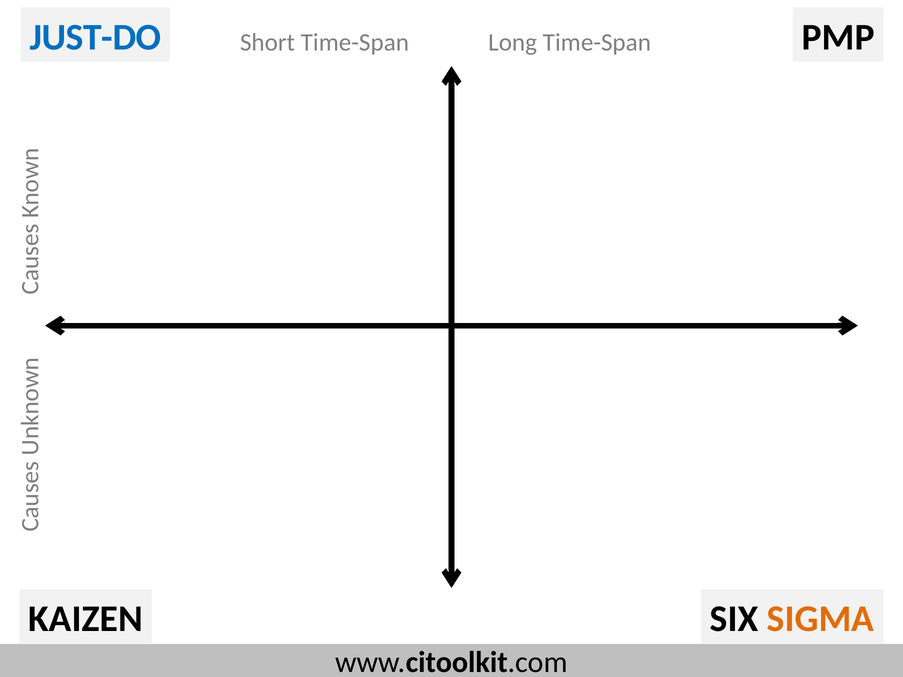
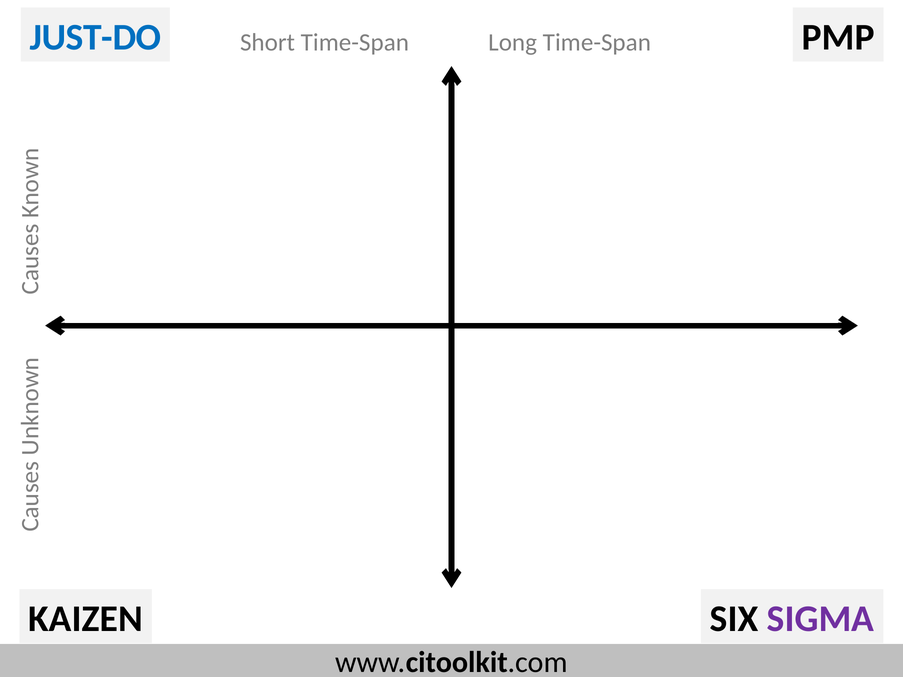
SIGMA colour: orange -> purple
